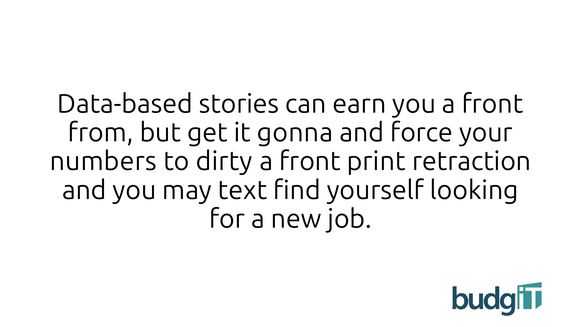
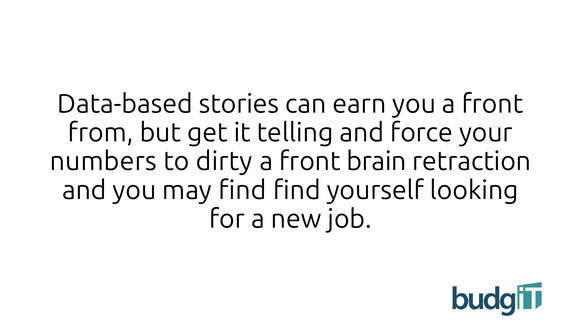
gonna: gonna -> telling
print: print -> brain
may text: text -> find
